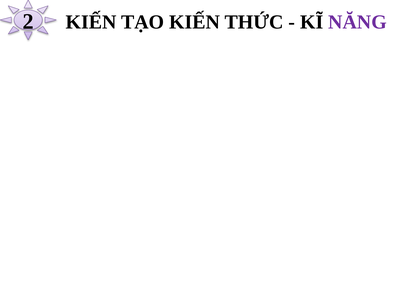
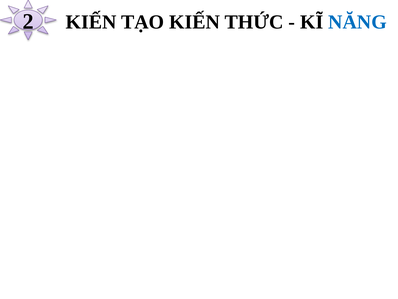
NĂNG colour: purple -> blue
